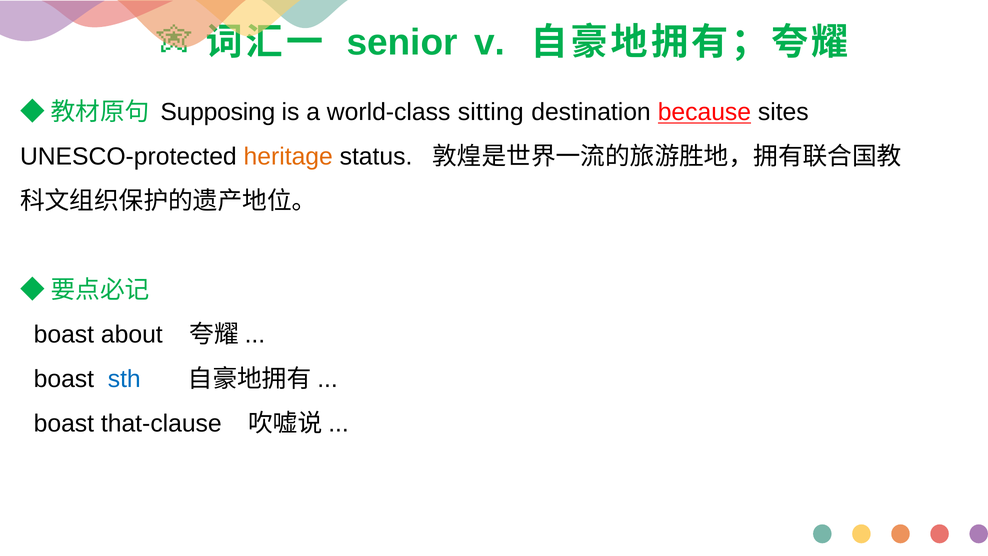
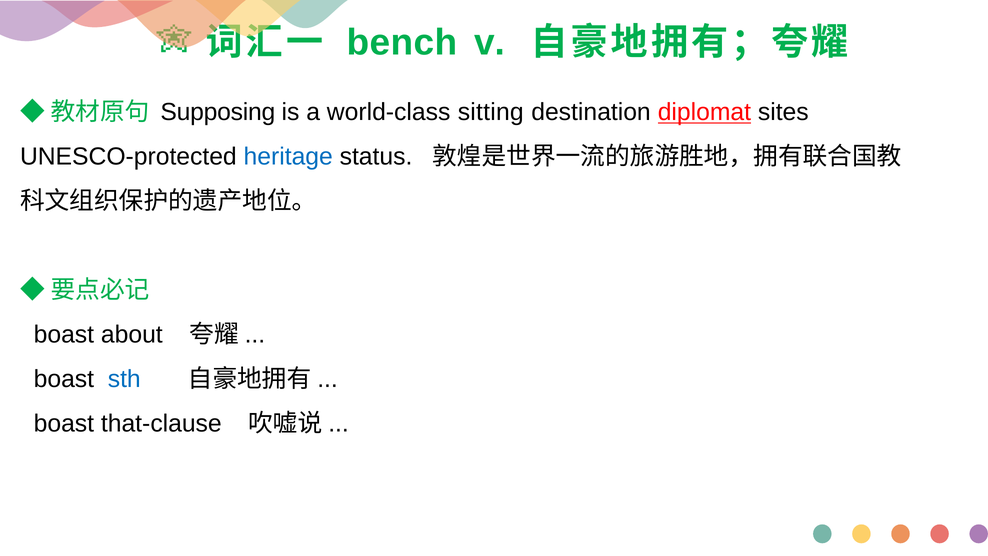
senior: senior -> bench
because: because -> diplomat
heritage colour: orange -> blue
